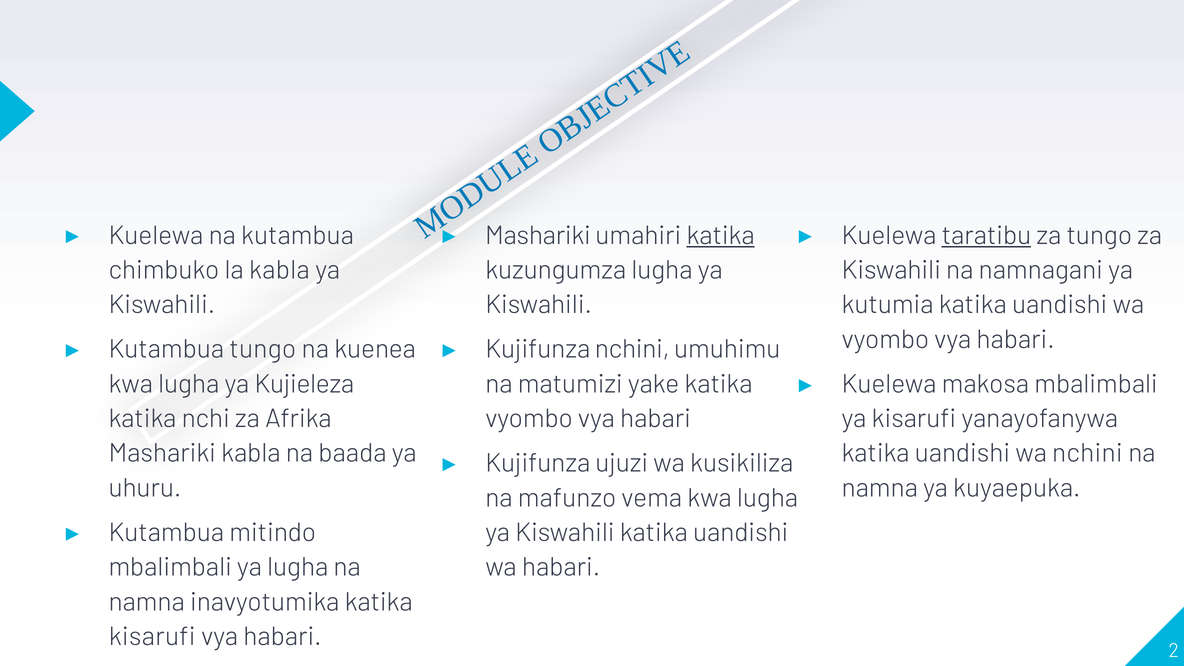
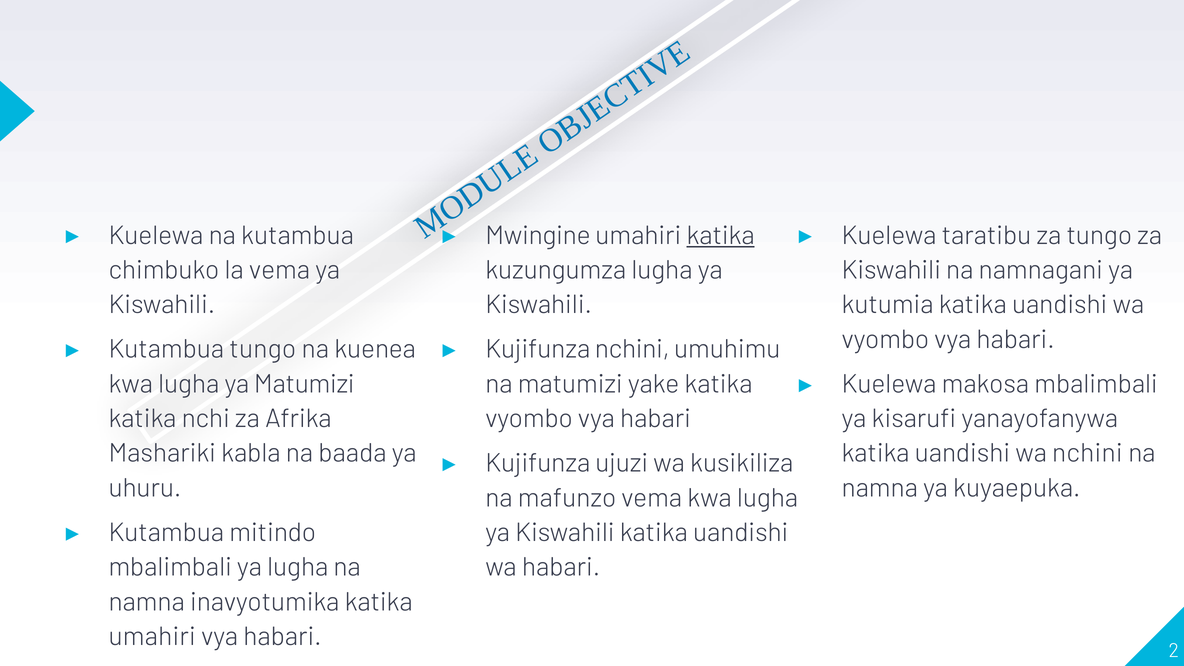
Mashariki at (538, 235): Mashariki -> Mwingine
taratibu underline: present -> none
la kabla: kabla -> vema
ya Kujieleza: Kujieleza -> Matumizi
kisarufi at (152, 637): kisarufi -> umahiri
